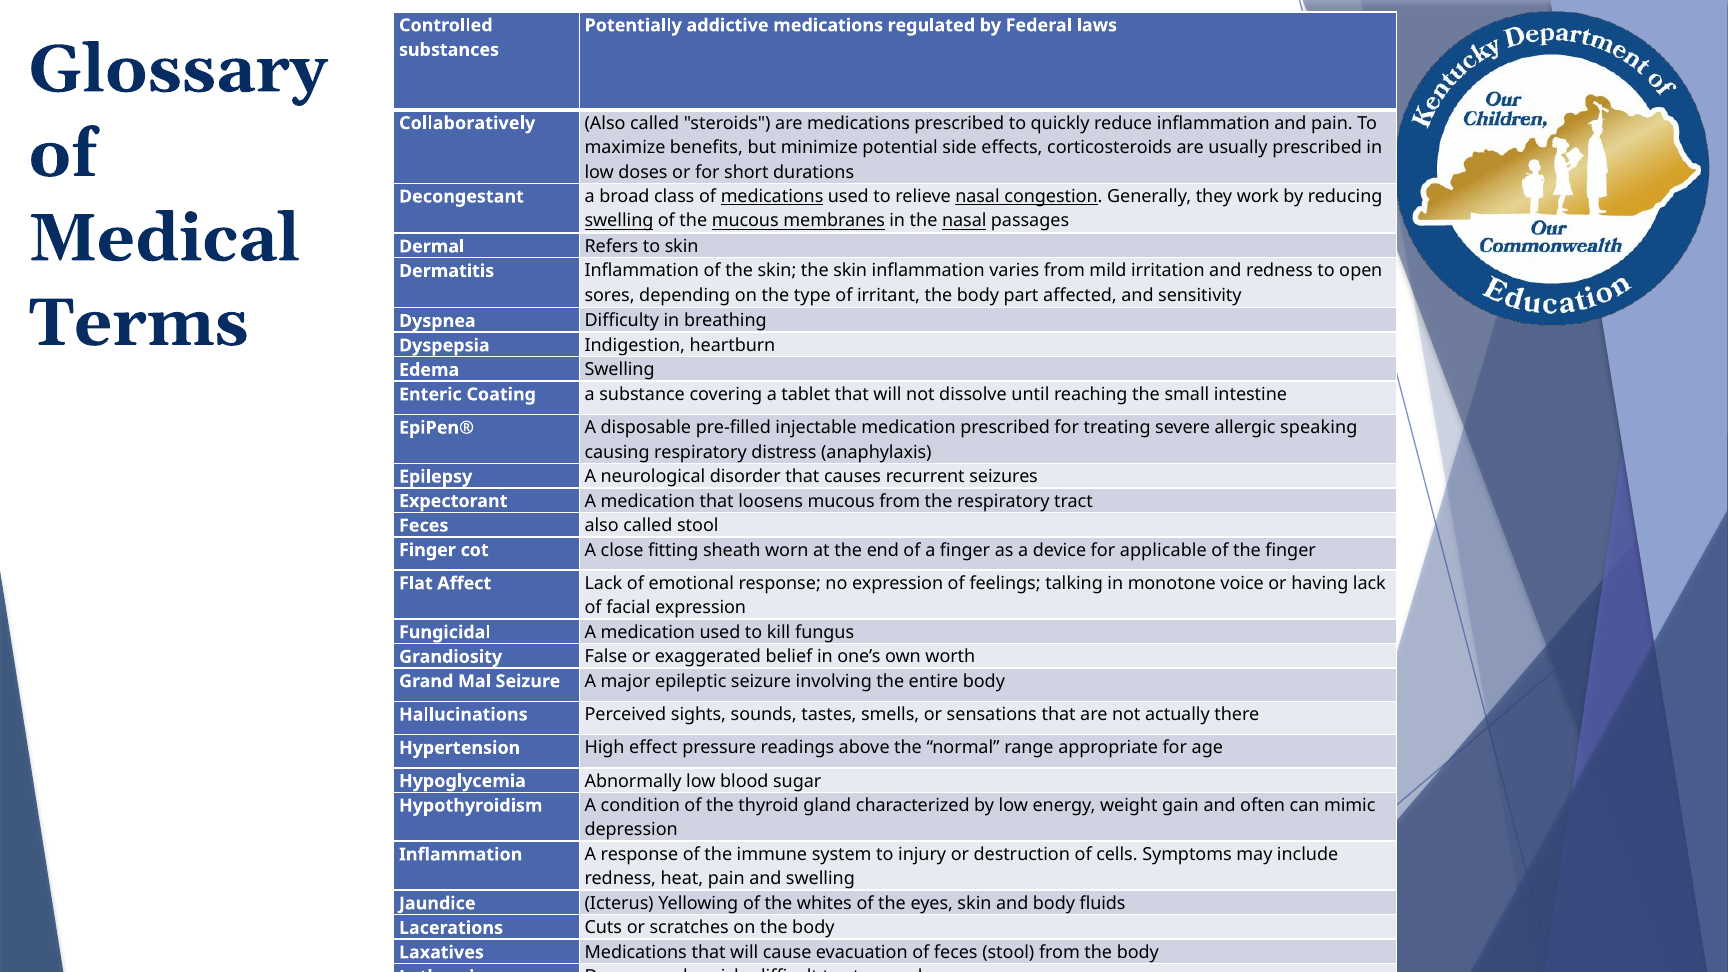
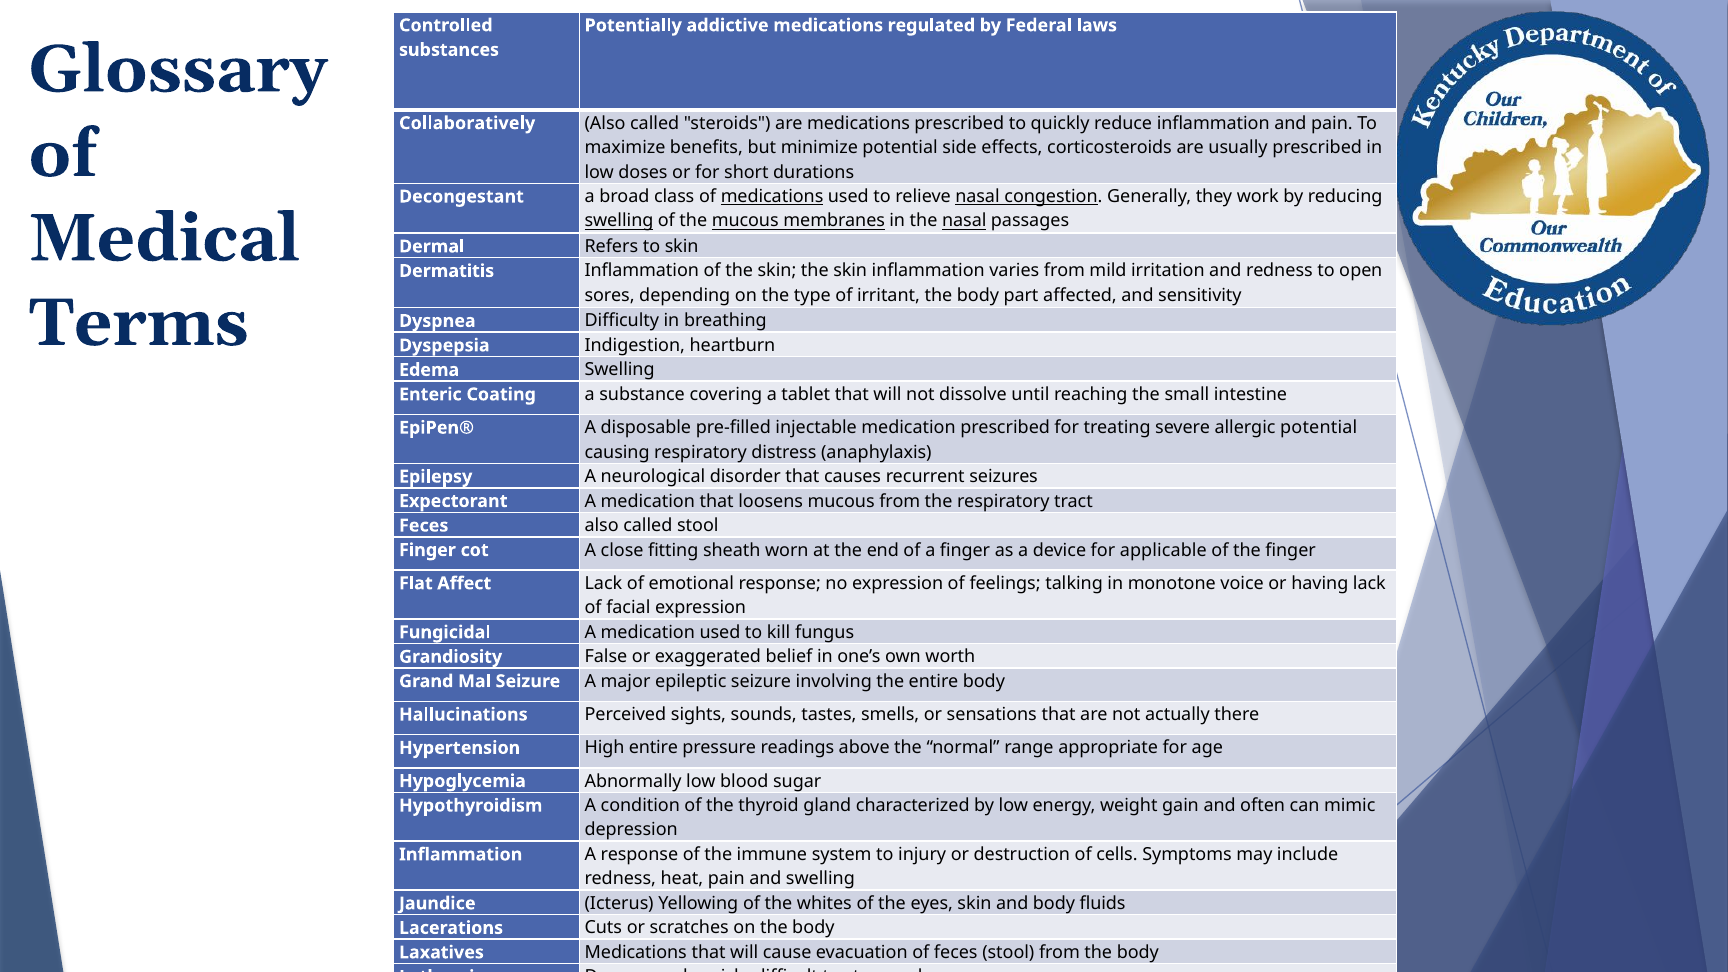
allergic speaking: speaking -> potential
High effect: effect -> entire
